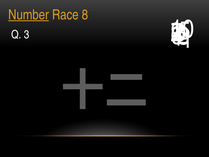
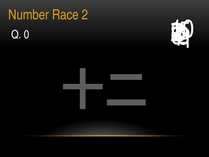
Number underline: present -> none
Race 8: 8 -> 2
Q 3: 3 -> 0
